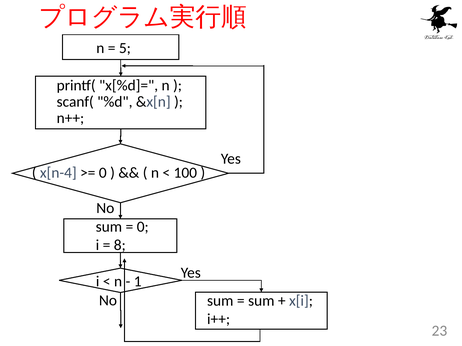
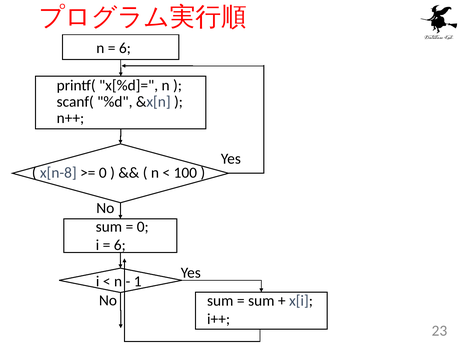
5 at (125, 48): 5 -> 6
x[n-4: x[n-4 -> x[n-8
8 at (120, 245): 8 -> 6
